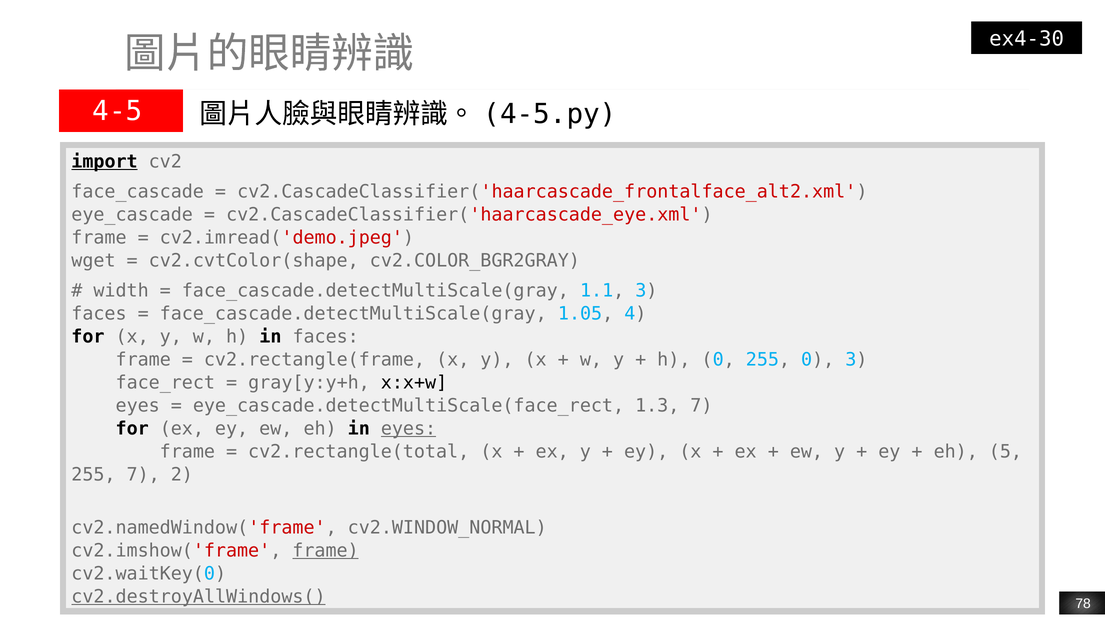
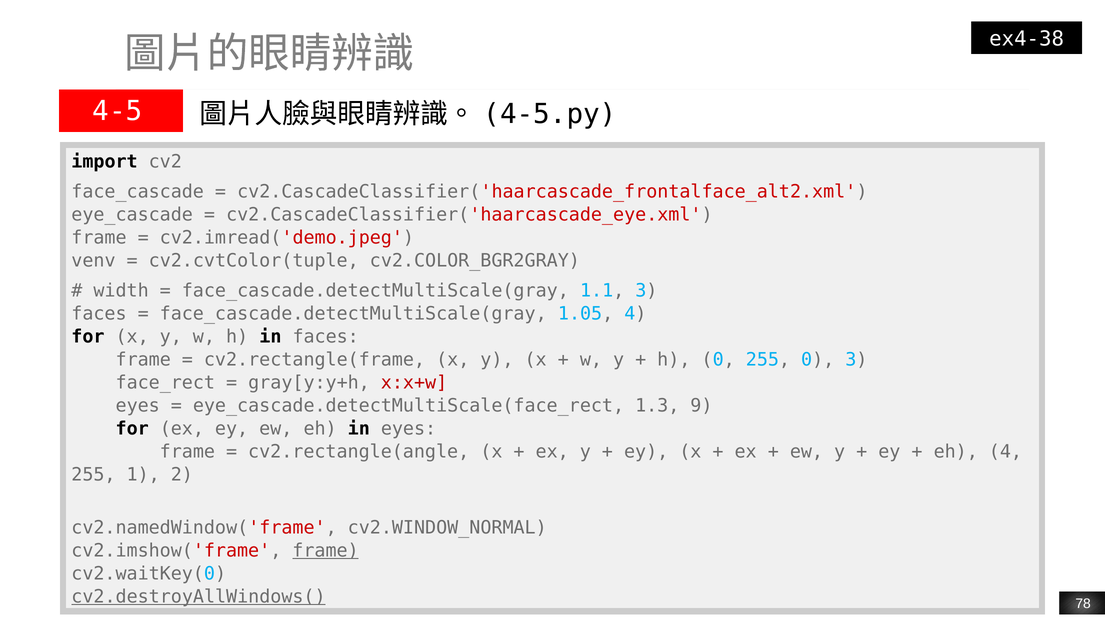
ex4-30: ex4-30 -> ex4-38
import underline: present -> none
wget: wget -> venv
cv2.cvtColor(shape: cv2.cvtColor(shape -> cv2.cvtColor(tuple
x:x+w colour: black -> red
1.3 7: 7 -> 9
eyes at (409, 429) underline: present -> none
cv2.rectangle(total: cv2.rectangle(total -> cv2.rectangle(angle
eh 5: 5 -> 4
255 7: 7 -> 1
